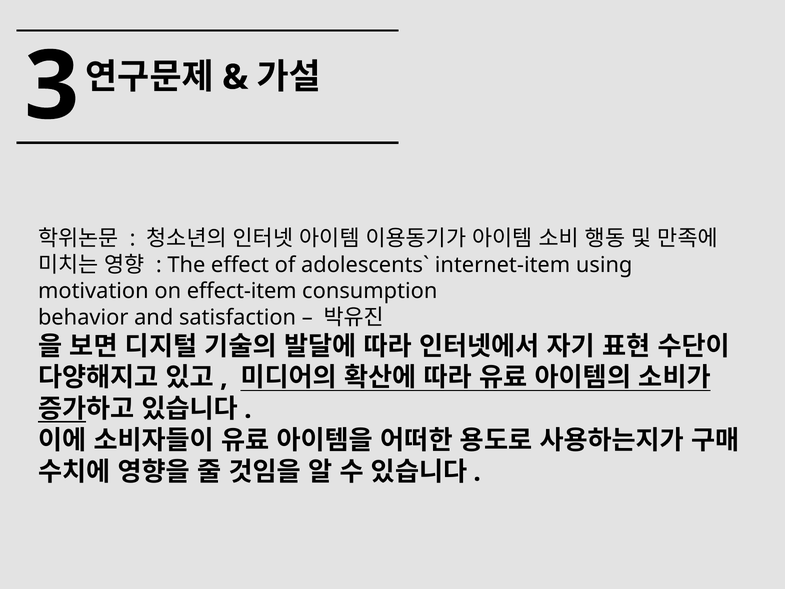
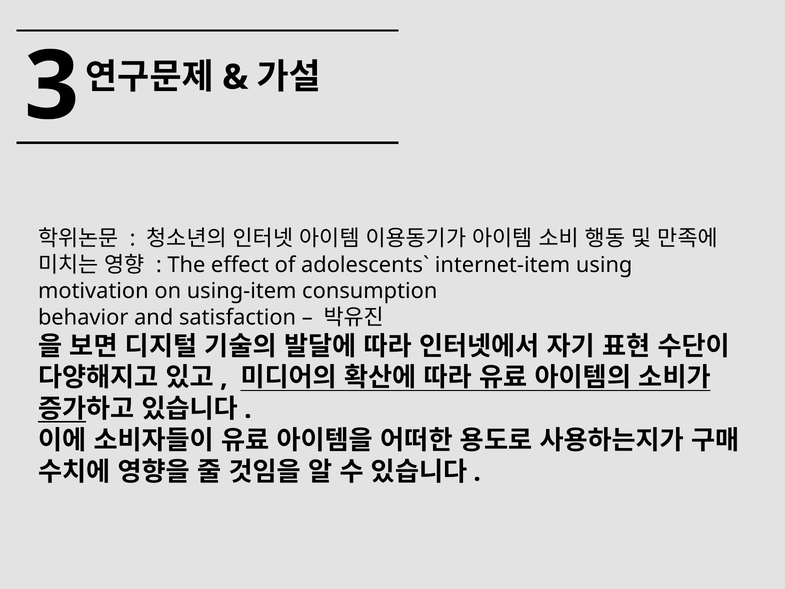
effect-item: effect-item -> using-item
